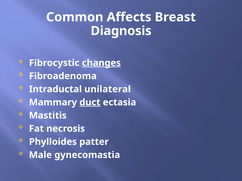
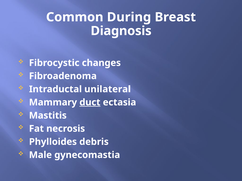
Affects: Affects -> During
changes underline: present -> none
patter: patter -> debris
